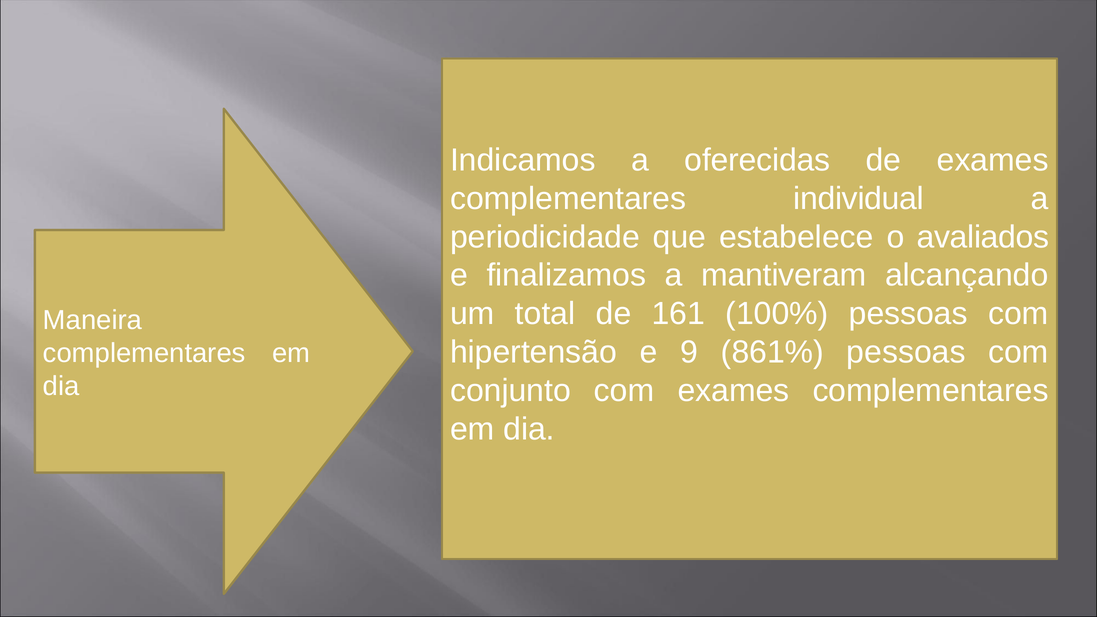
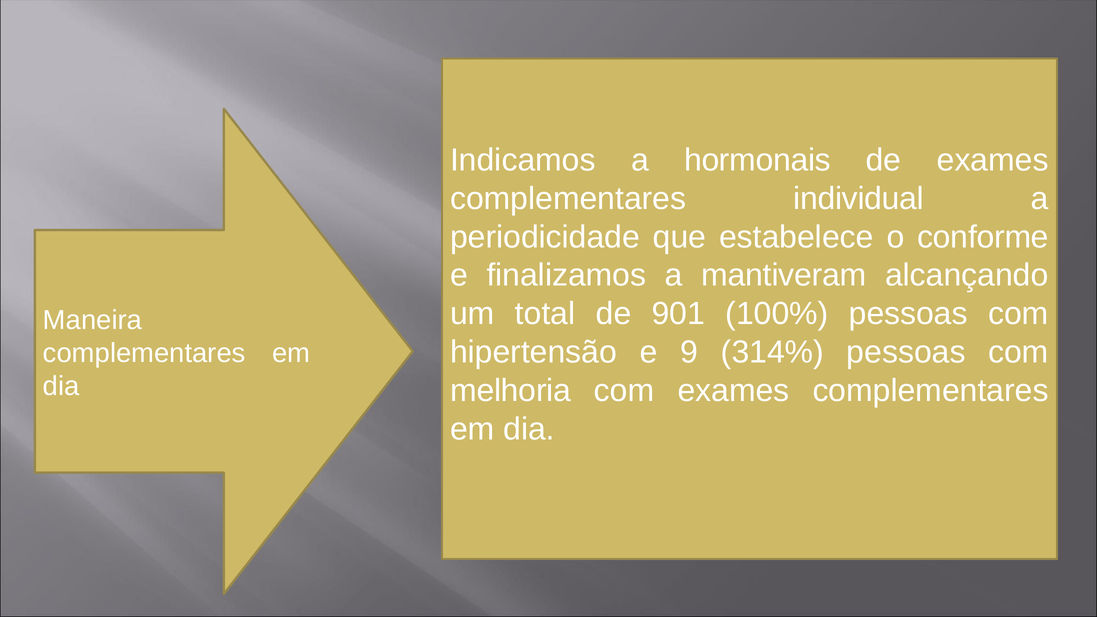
oferecidas: oferecidas -> hormonais
avaliados: avaliados -> conforme
161: 161 -> 901
861%: 861% -> 314%
conjunto: conjunto -> melhoria
